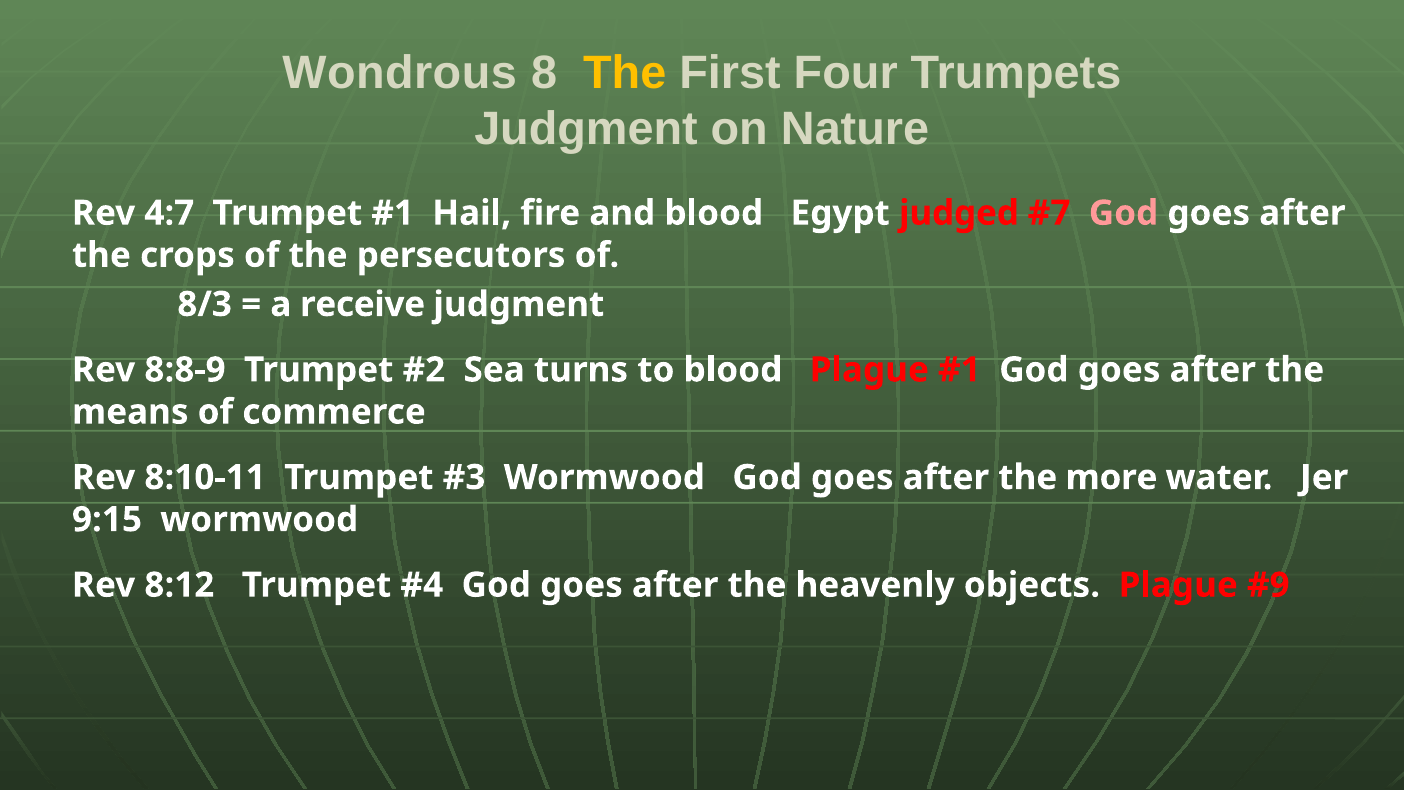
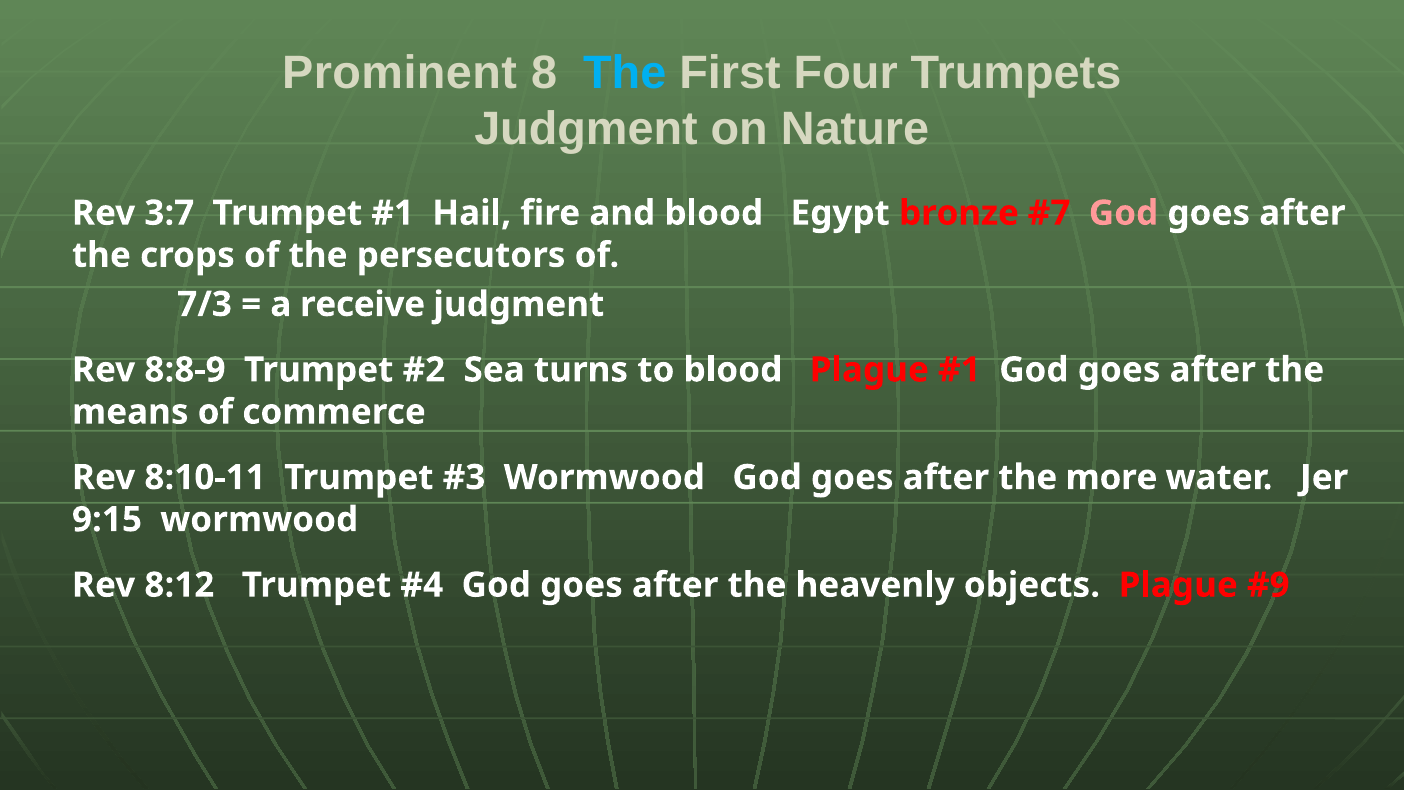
Wondrous: Wondrous -> Prominent
The at (625, 73) colour: yellow -> light blue
4:7: 4:7 -> 3:7
judged: judged -> bronze
8/3: 8/3 -> 7/3
